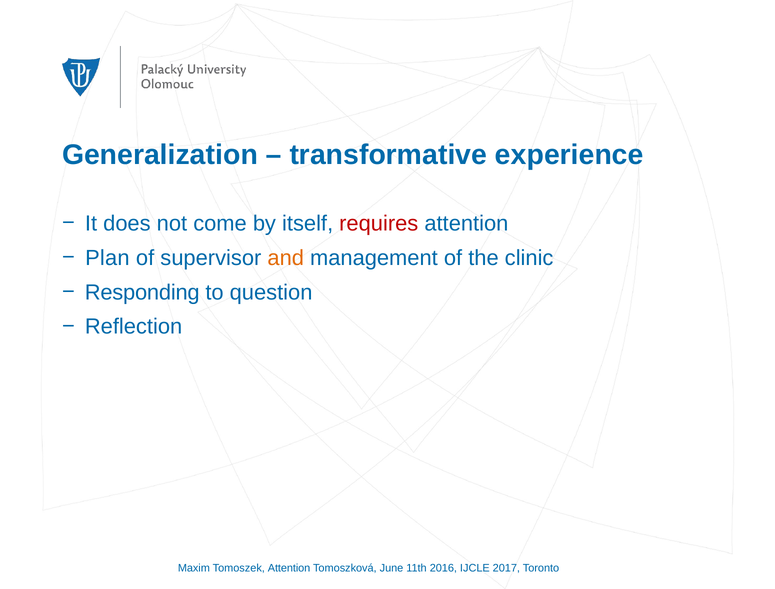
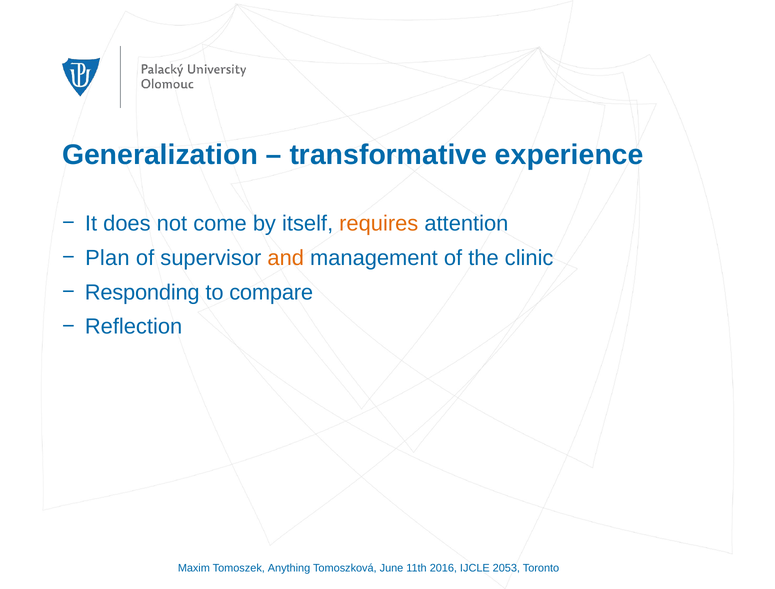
requires colour: red -> orange
question: question -> compare
Tomoszek Attention: Attention -> Anything
2017: 2017 -> 2053
